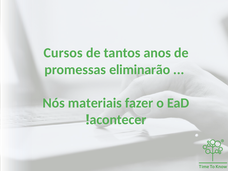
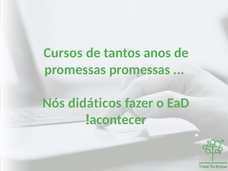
promessas eliminarão: eliminarão -> promessas
materiais: materiais -> didáticos
